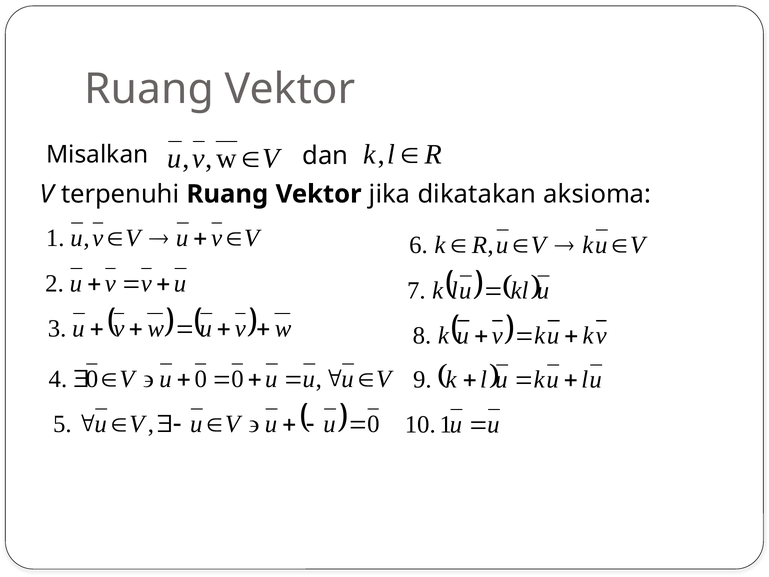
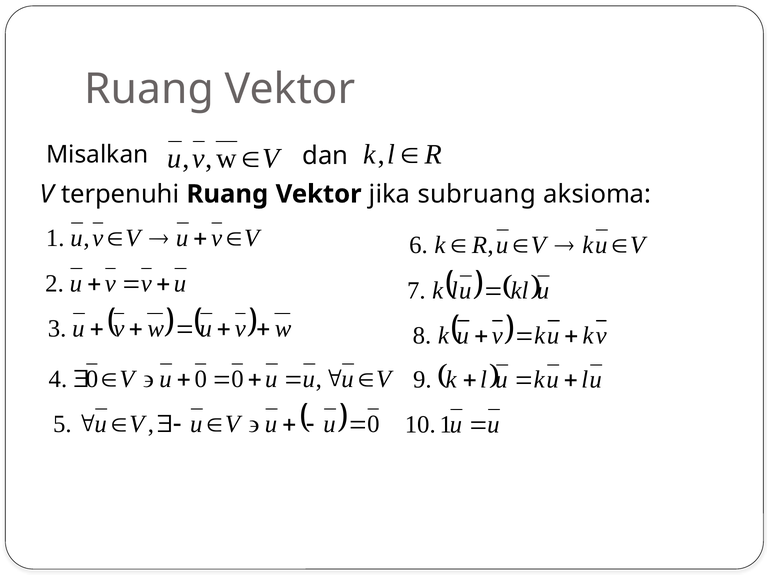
dikatakan: dikatakan -> subruang
